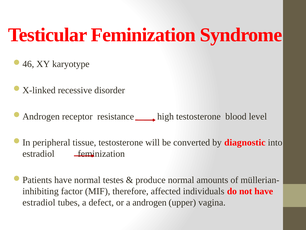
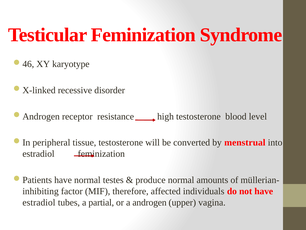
diagnostic: diagnostic -> menstrual
defect: defect -> partial
